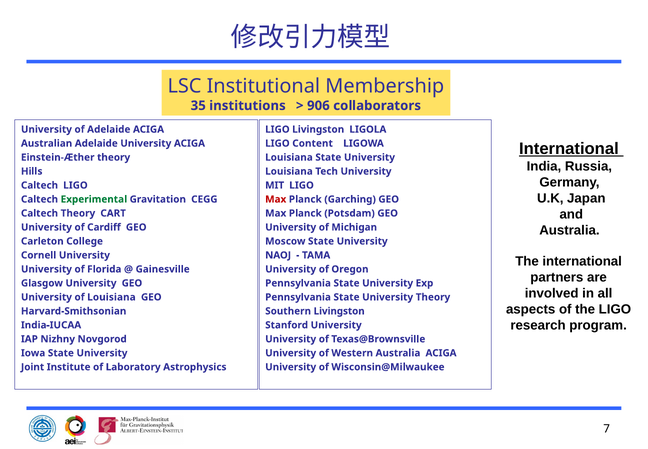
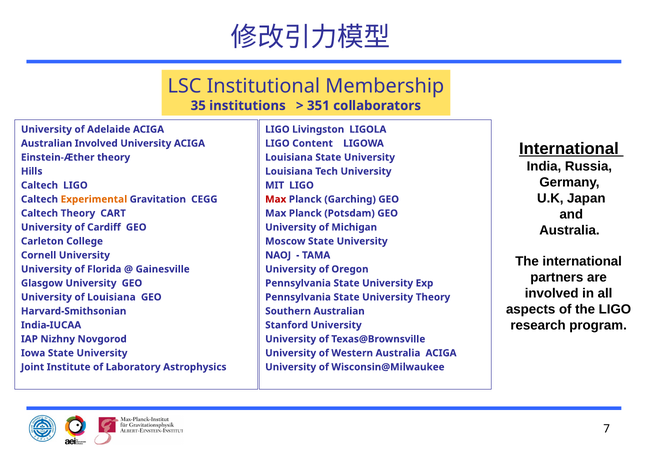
906: 906 -> 351
Australian Adelaide: Adelaide -> Involved
Experimental colour: green -> orange
Southern Livingston: Livingston -> Australian
